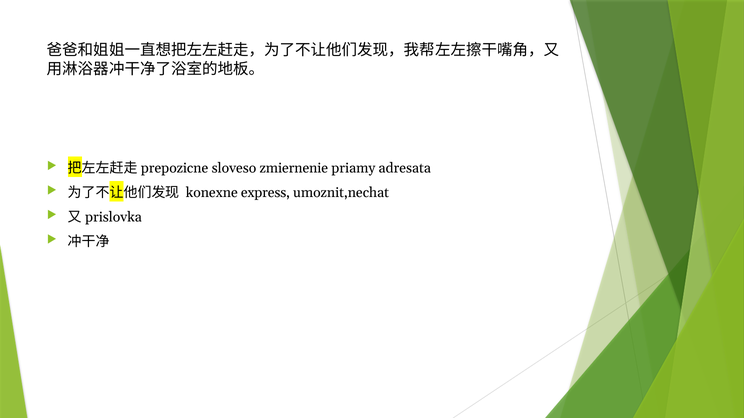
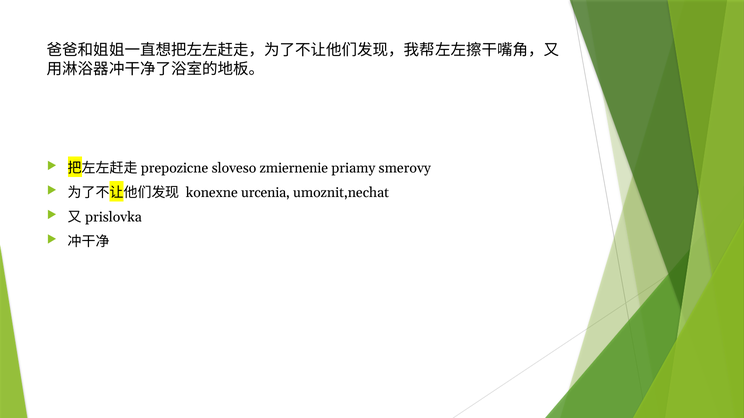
adresata: adresata -> smerovy
express: express -> urcenia
